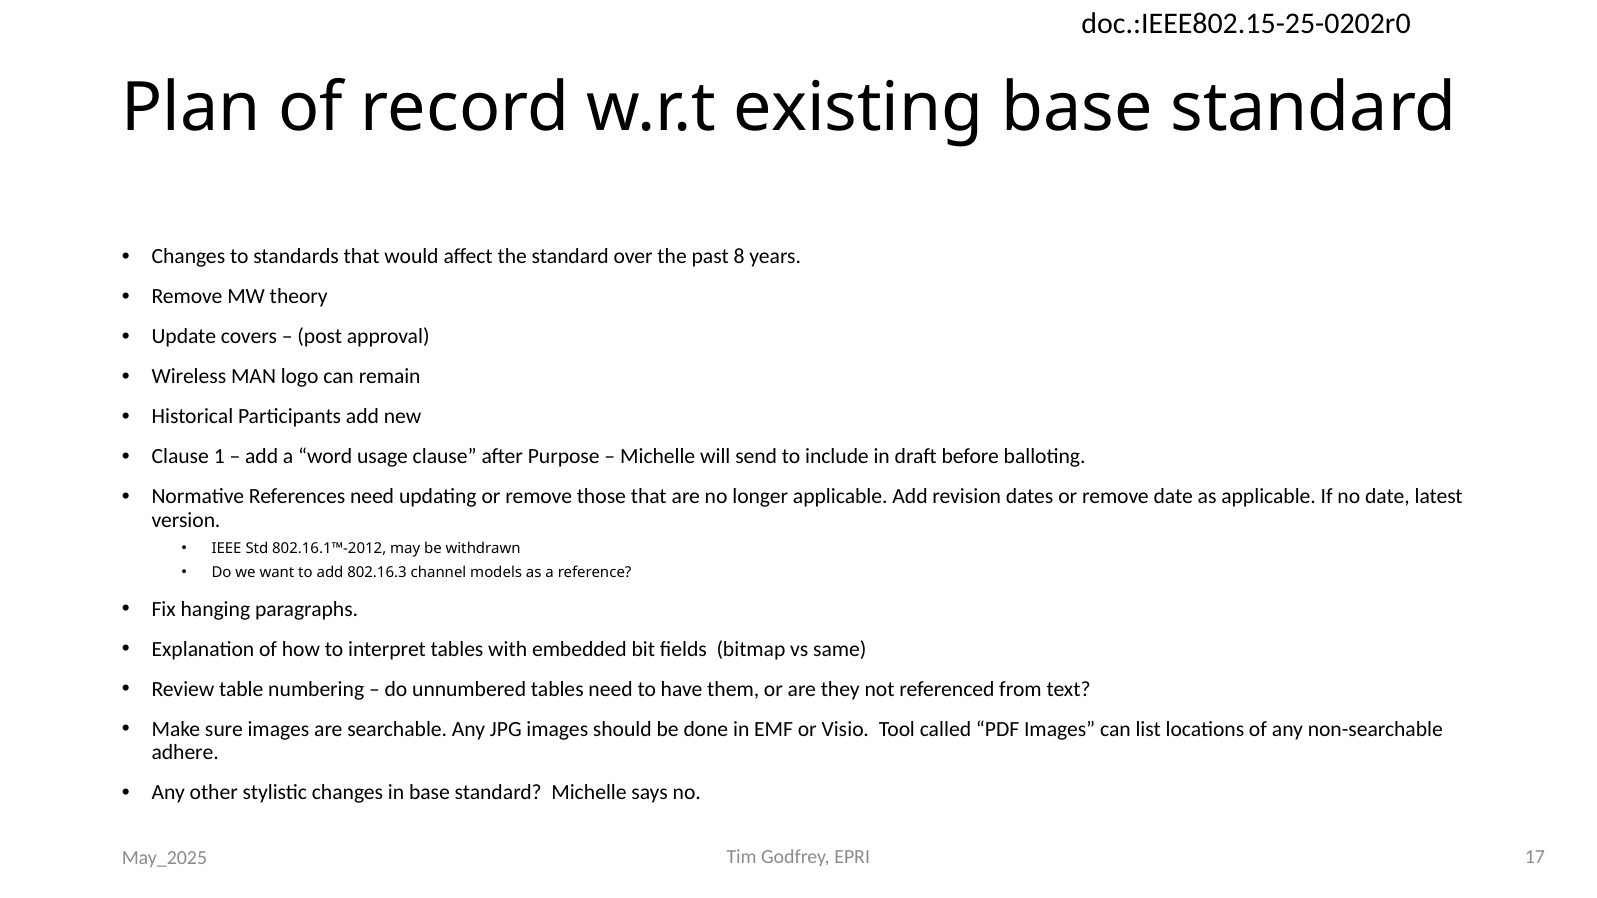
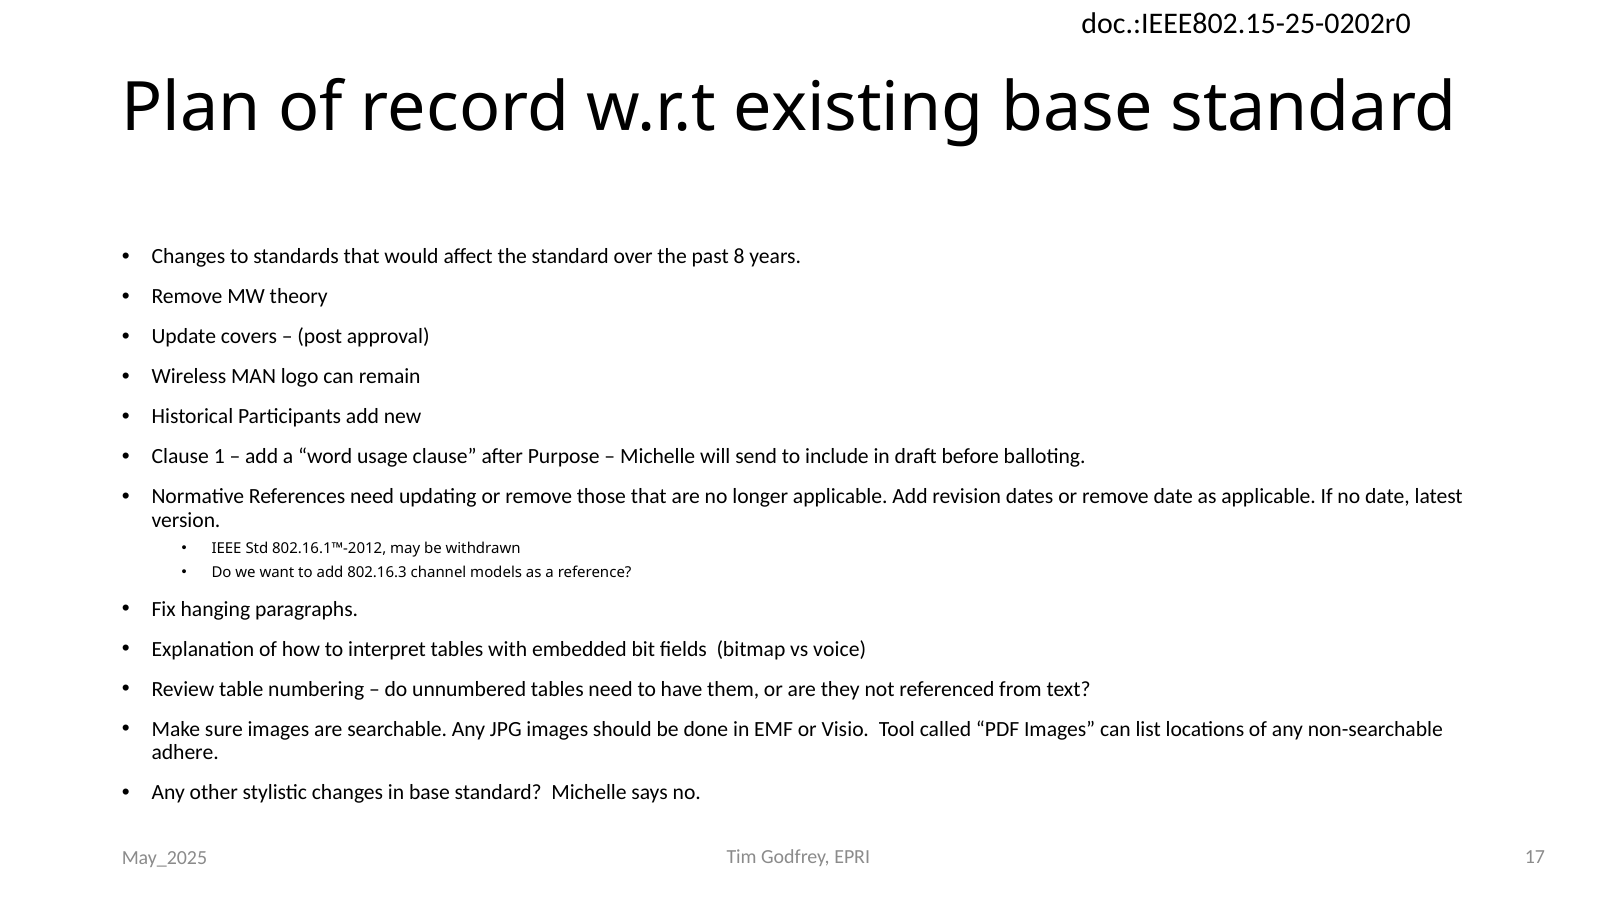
same: same -> voice
